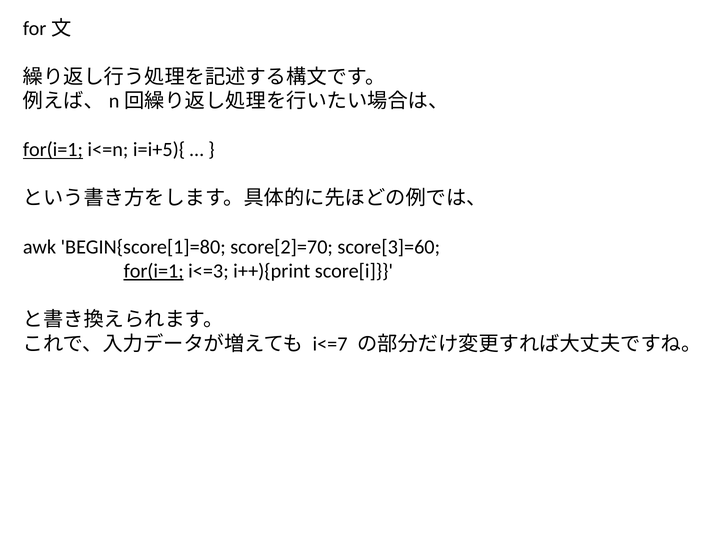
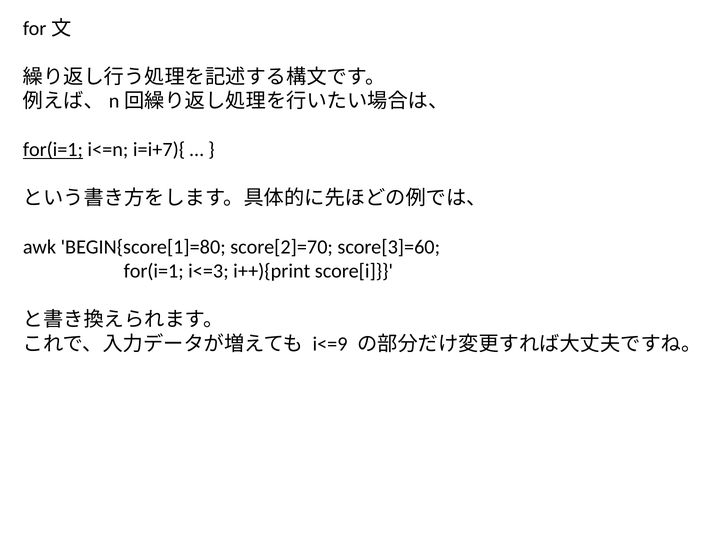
i=i+5){: i=i+5){ -> i=i+7){
for(i=1 at (154, 271) underline: present -> none
i<=7: i<=7 -> i<=9
